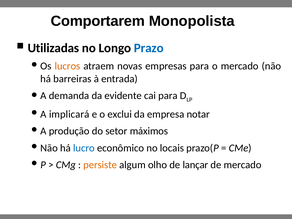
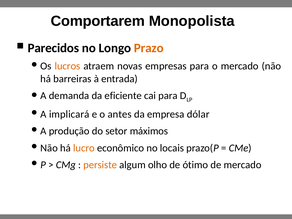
Utilizadas: Utilizadas -> Parecidos
Prazo colour: blue -> orange
evidente: evidente -> eficiente
exclui: exclui -> antes
notar: notar -> dólar
lucro colour: blue -> orange
lançar: lançar -> ótimo
